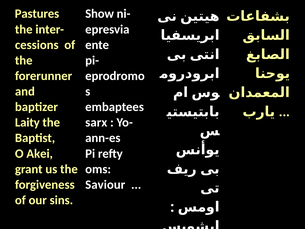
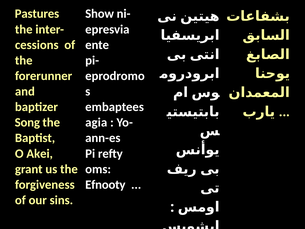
Laity: Laity -> Song
sarx: sarx -> agia
Saviour: Saviour -> Efnooty
